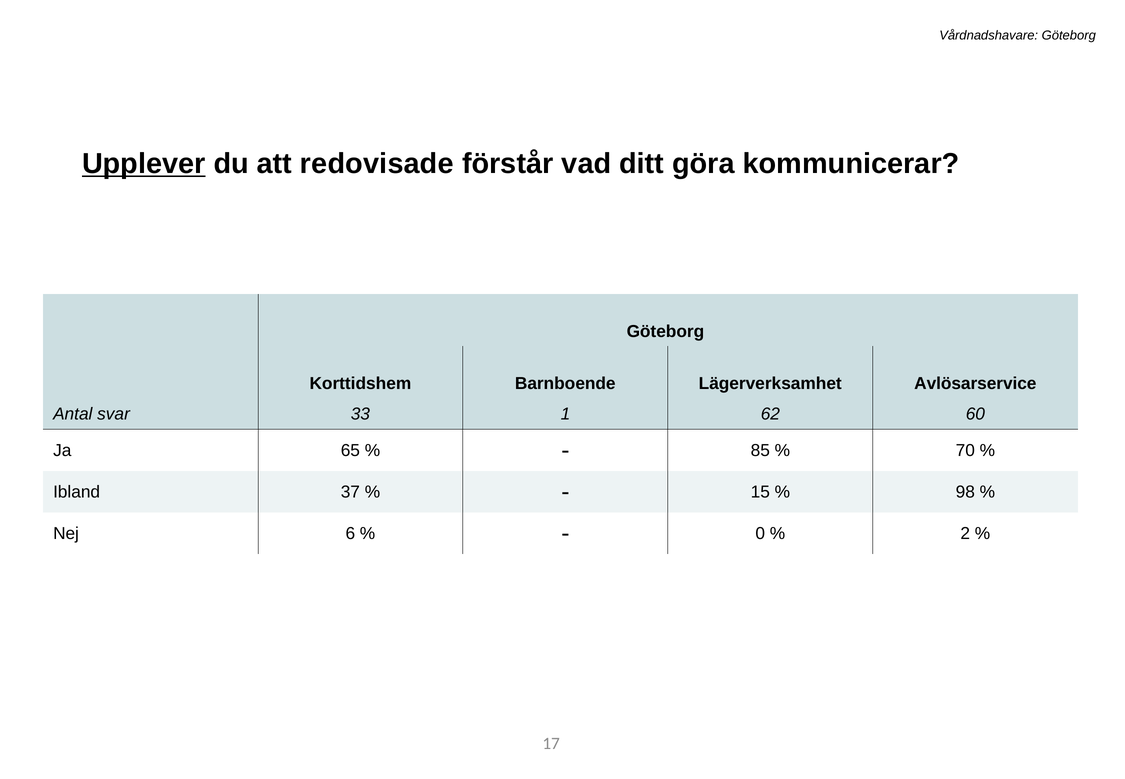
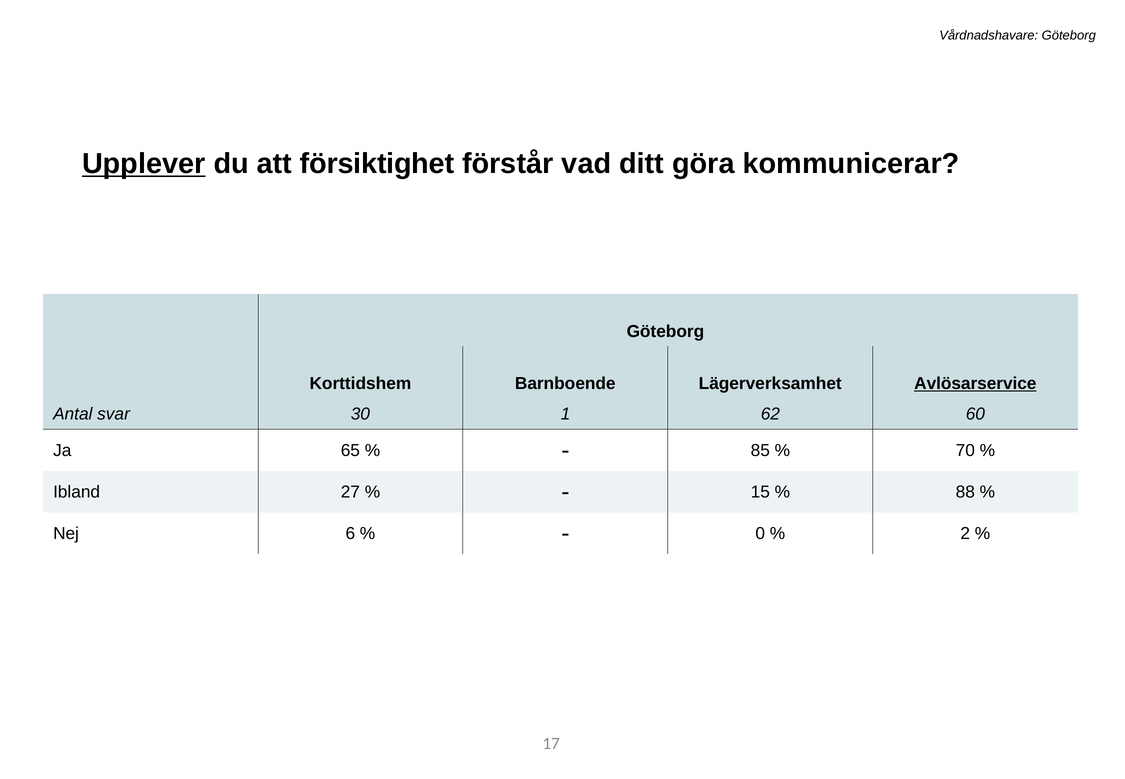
redovisade: redovisade -> försiktighet
Avlösarservice underline: none -> present
33: 33 -> 30
37: 37 -> 27
98: 98 -> 88
